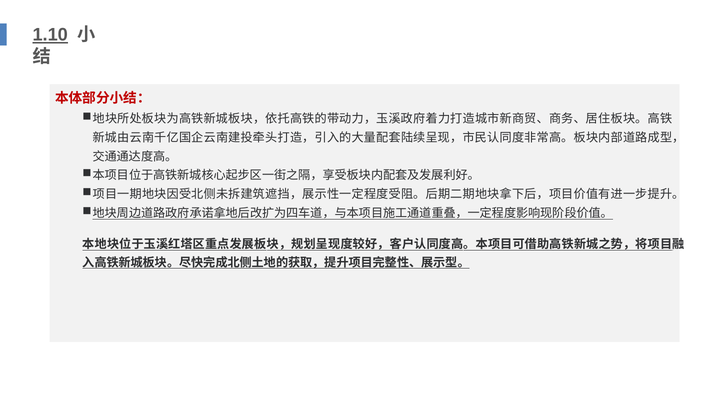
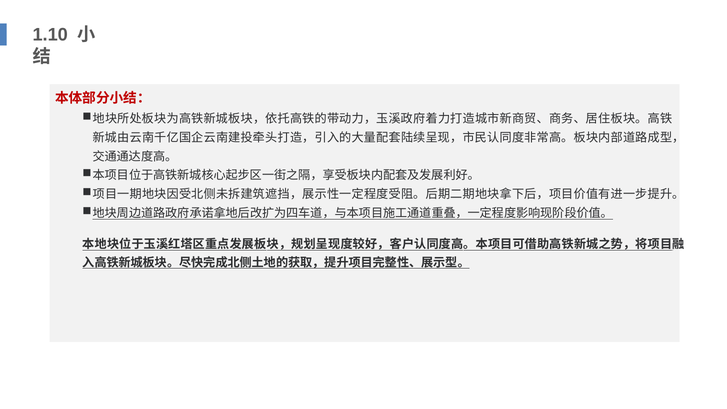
1.10 underline: present -> none
